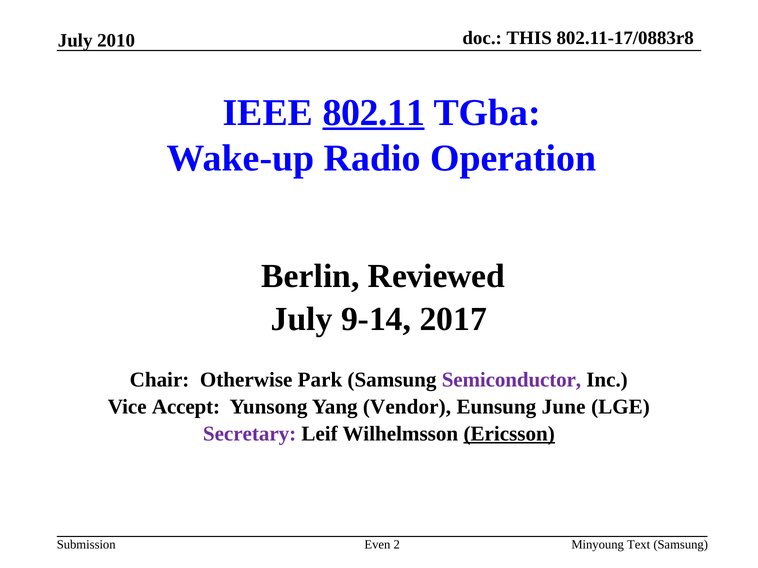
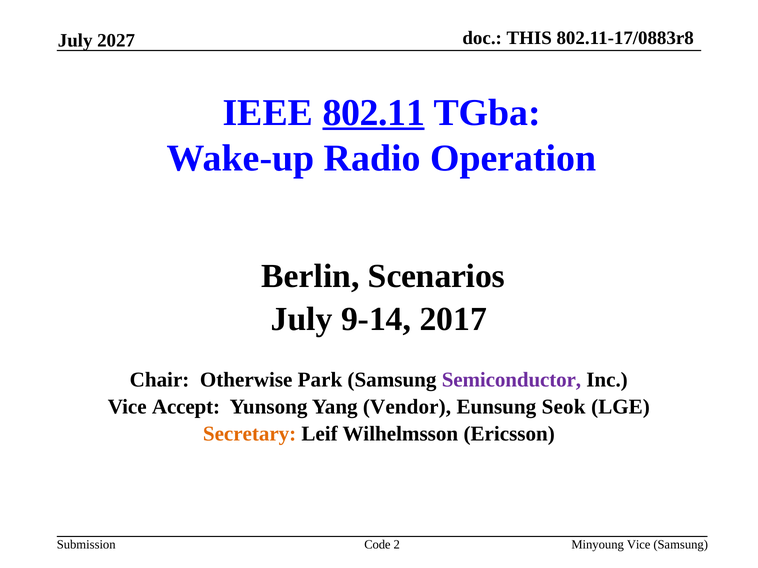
2010: 2010 -> 2027
Reviewed: Reviewed -> Scenarios
June: June -> Seok
Secretary colour: purple -> orange
Ericsson underline: present -> none
Even: Even -> Code
Minyoung Text: Text -> Vice
